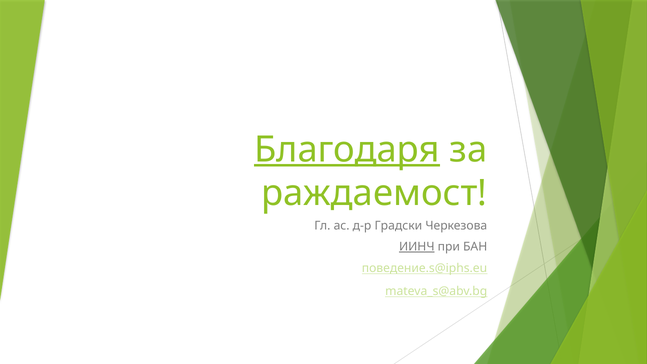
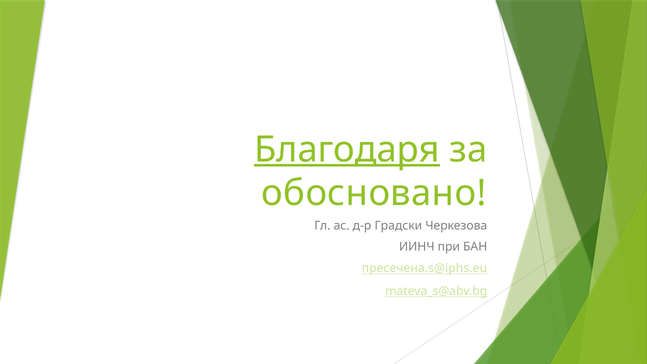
раждаемост: раждаемост -> обосновано
ИИНЧ underline: present -> none
поведение.s@iphs.eu: поведение.s@iphs.eu -> пресечена.s@iphs.eu
